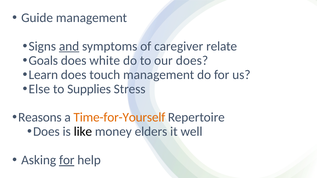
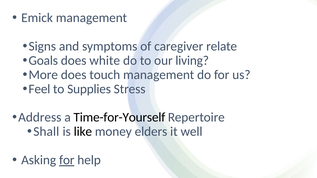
Guide: Guide -> Emick
and underline: present -> none
our does: does -> living
Learn: Learn -> More
Else: Else -> Feel
Reasons: Reasons -> Address
Time-for-Yourself colour: orange -> black
Does at (46, 132): Does -> Shall
